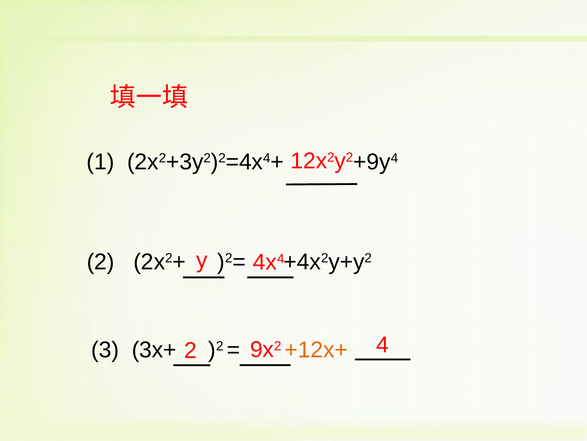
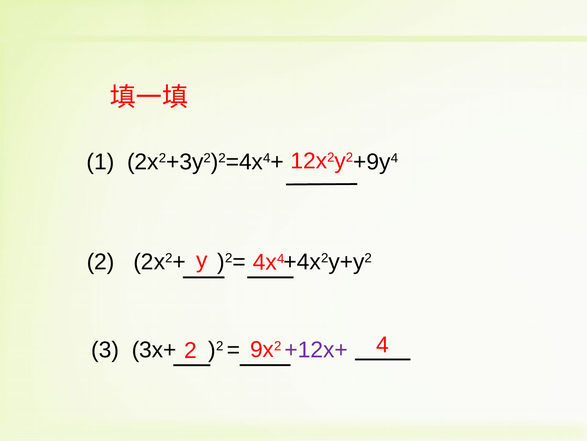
+12x+ colour: orange -> purple
